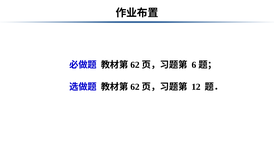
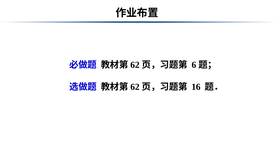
12: 12 -> 16
